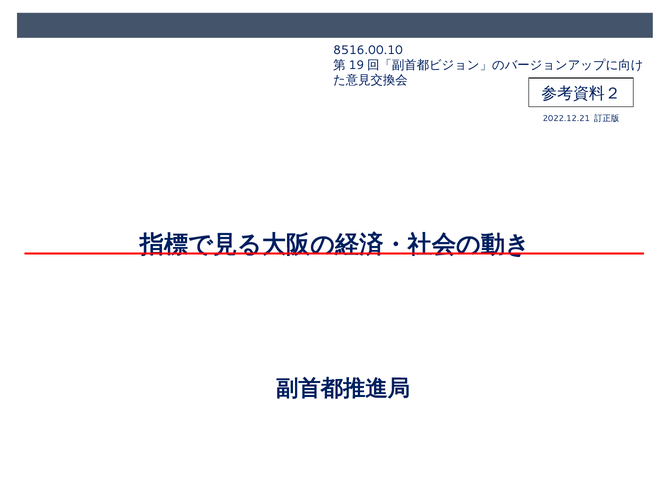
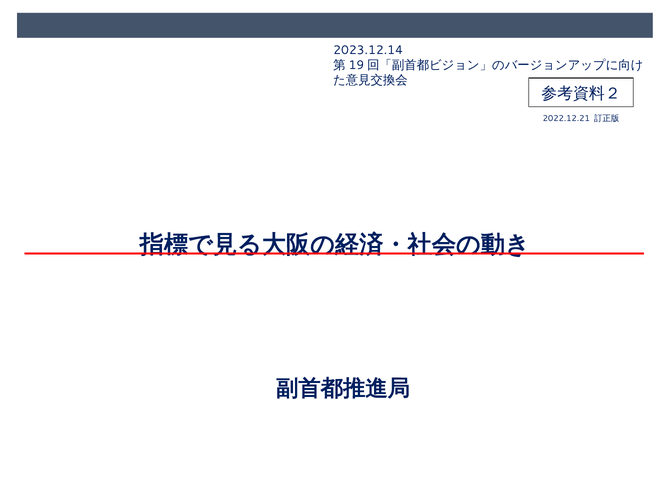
8516.00.10: 8516.00.10 -> 2023.12.14
